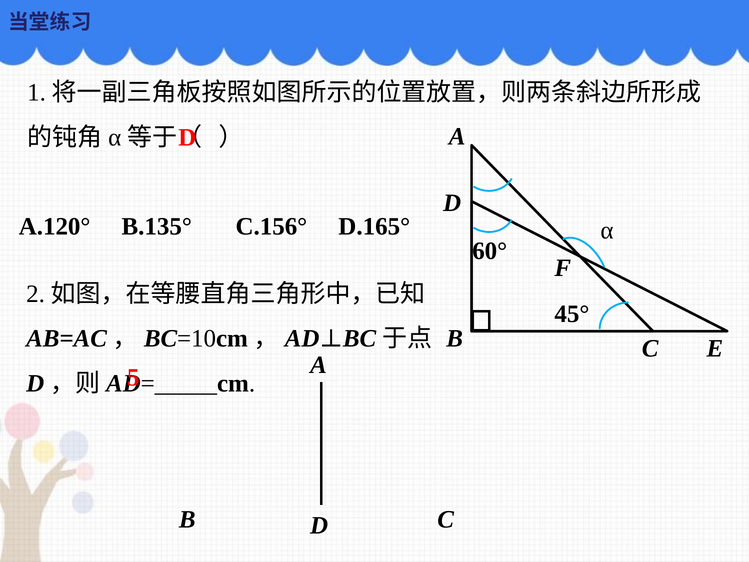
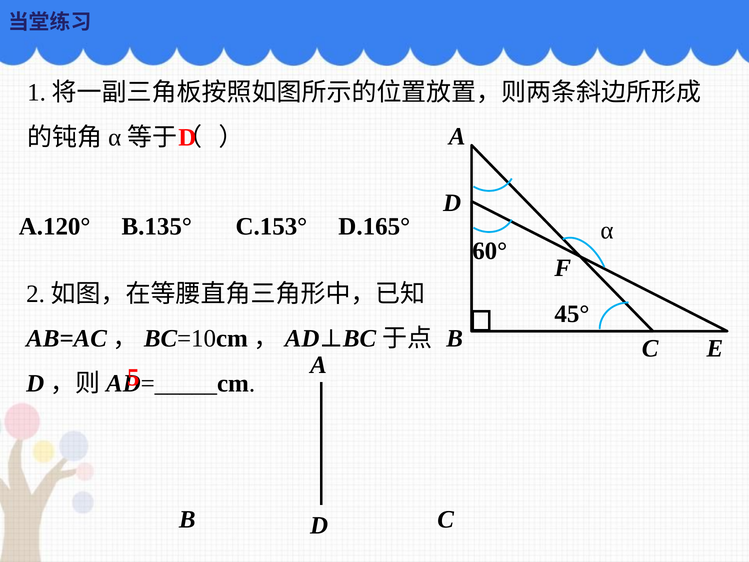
C.156°: C.156° -> C.153°
